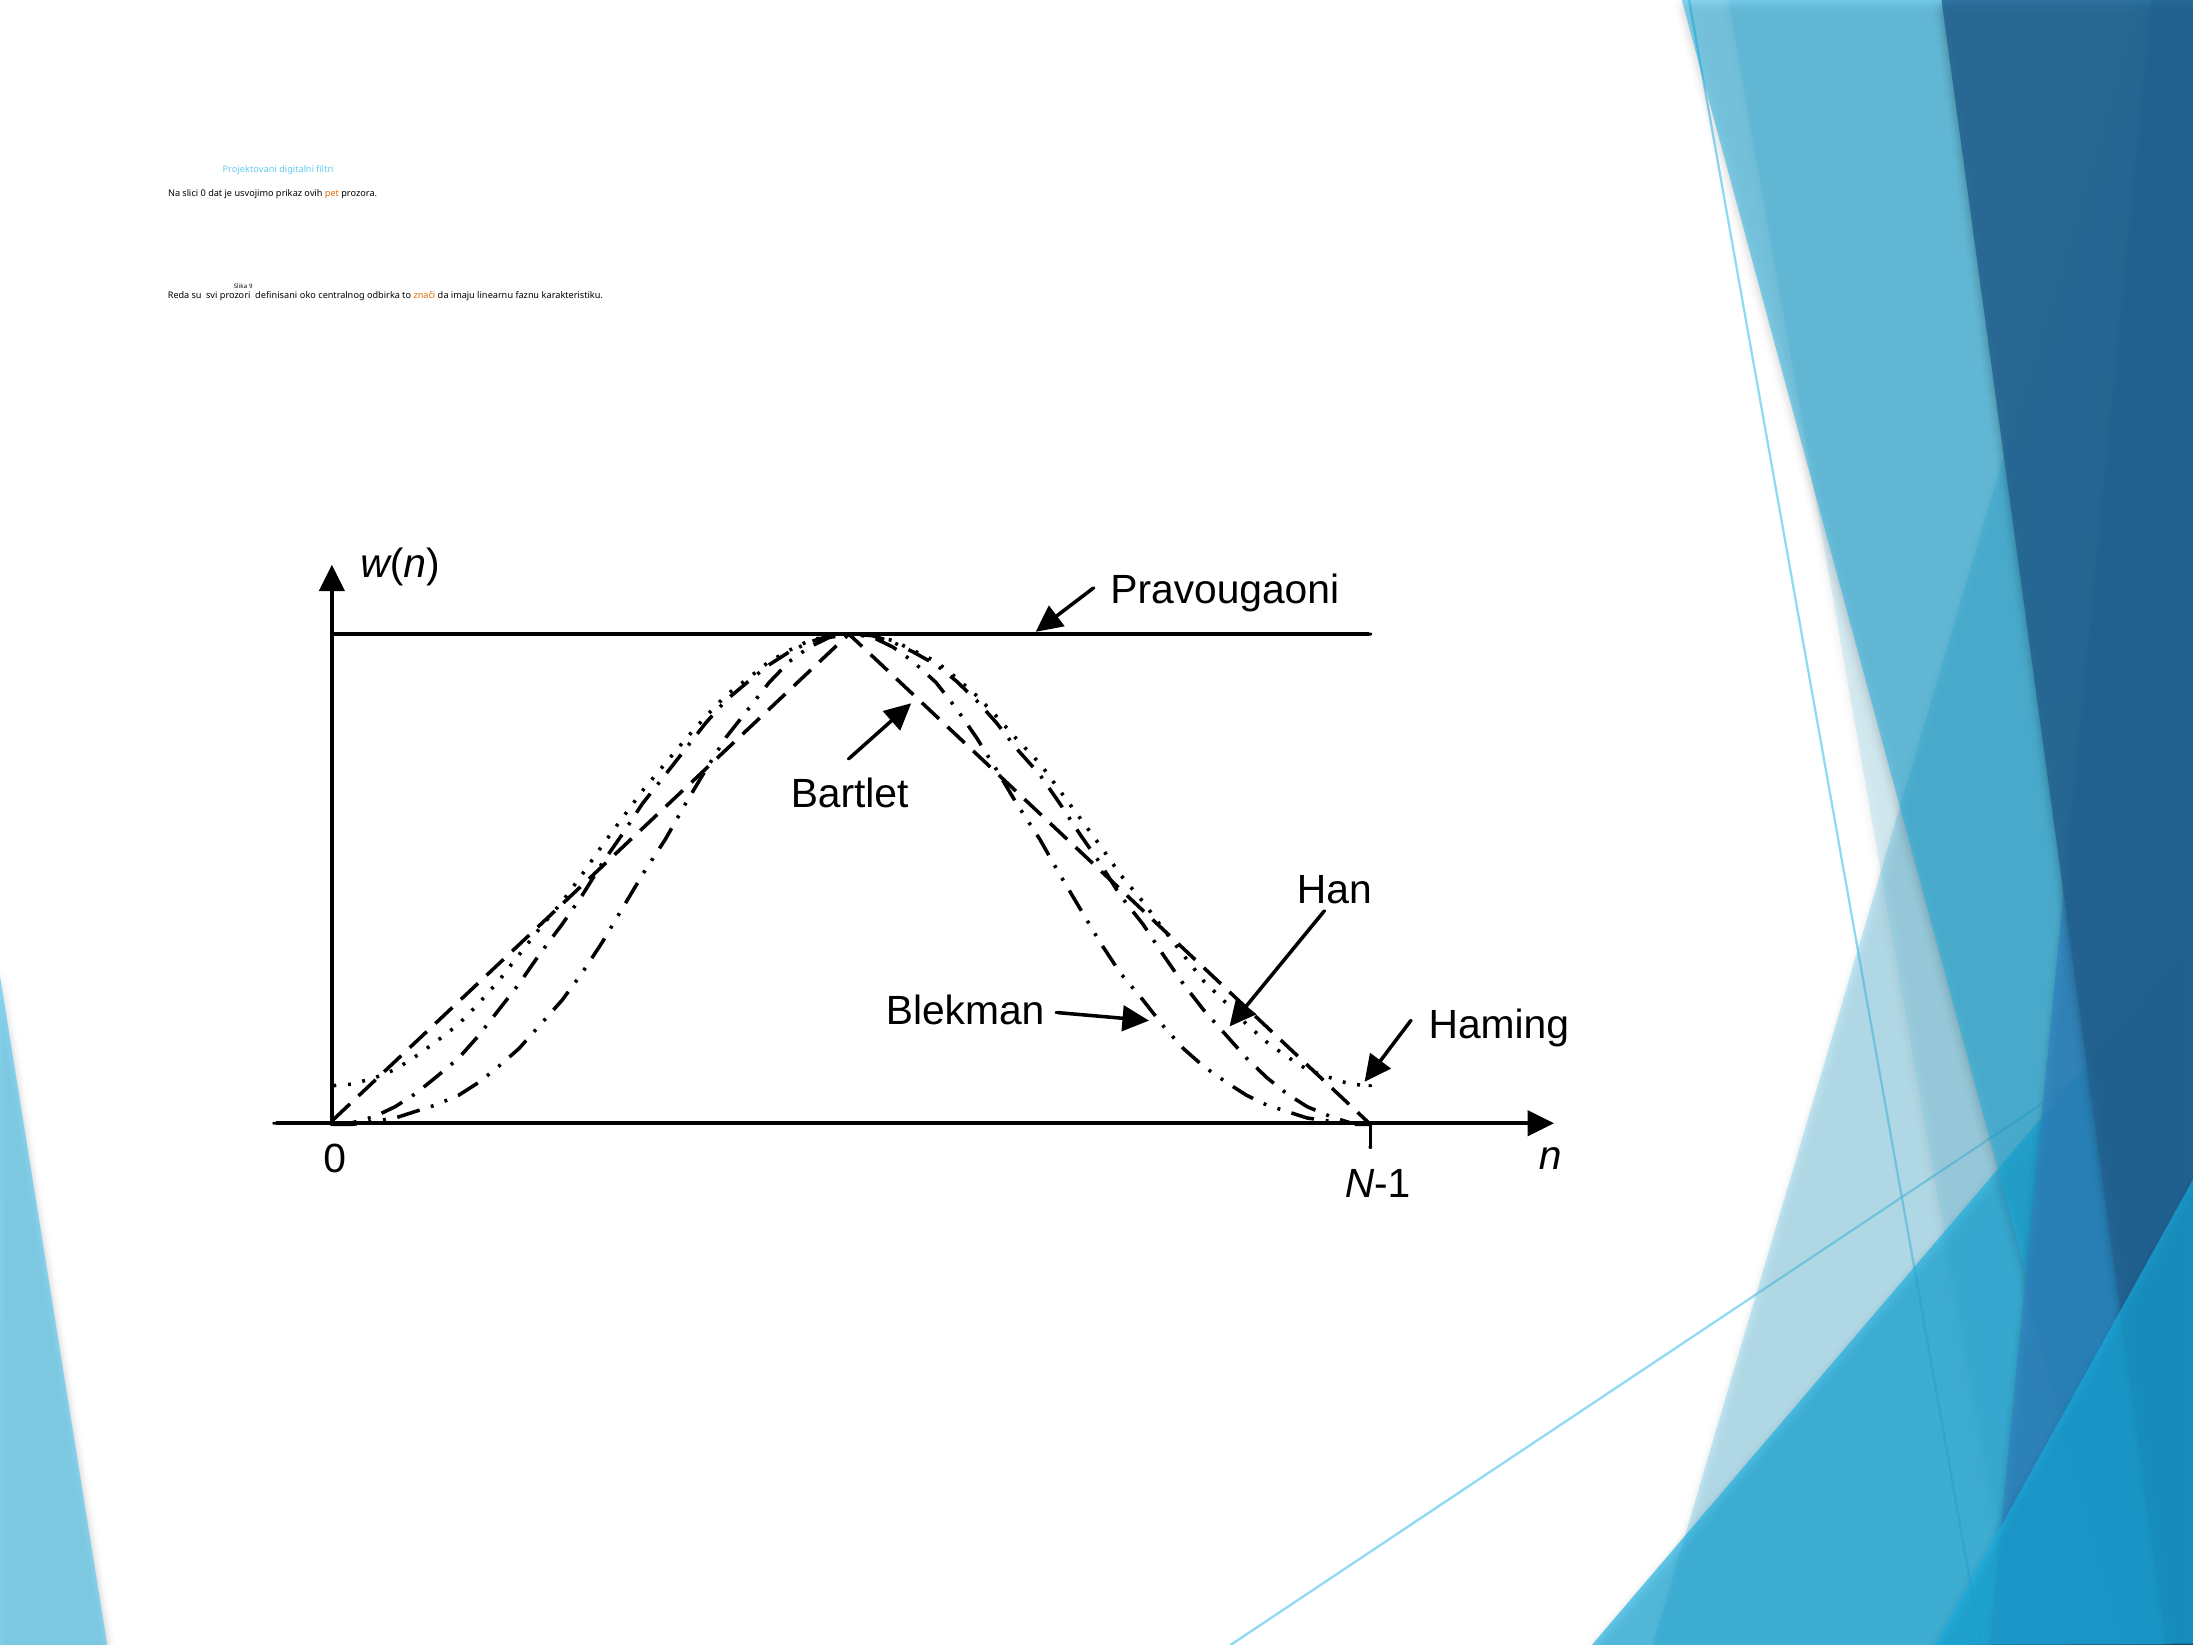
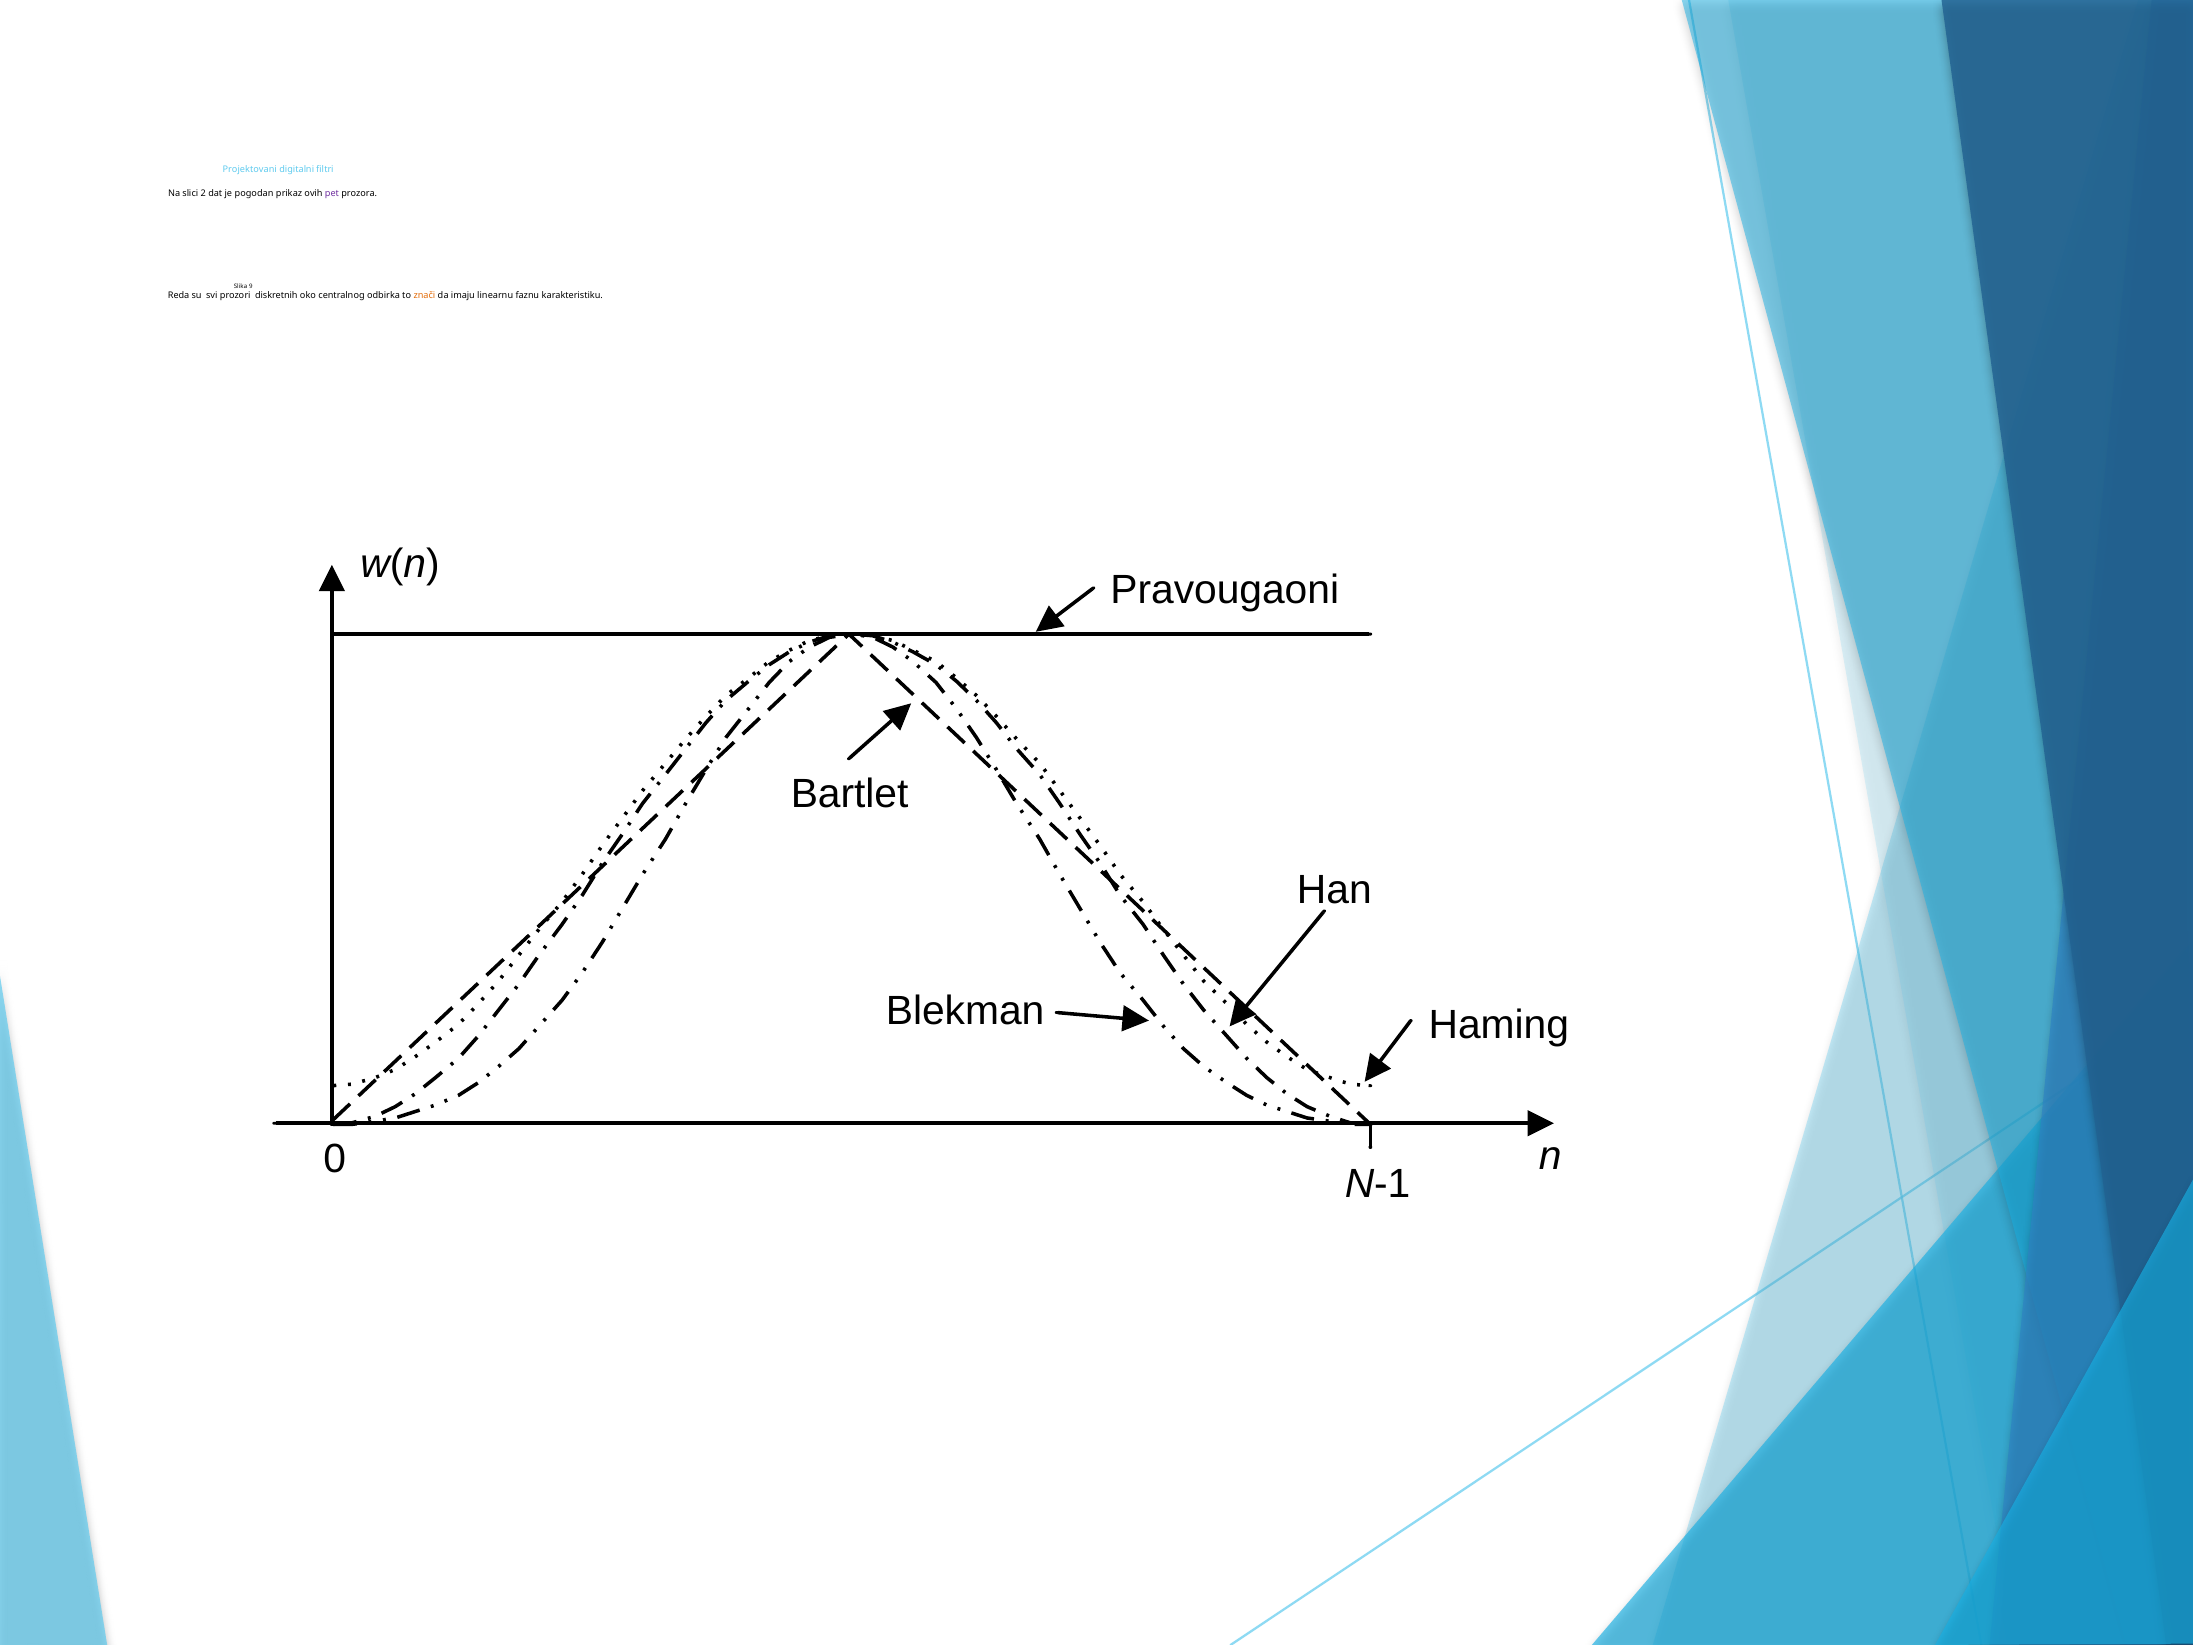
slici 0: 0 -> 2
usvojimo: usvojimo -> pogodan
pet colour: orange -> purple
definisani: definisani -> diskretnih
